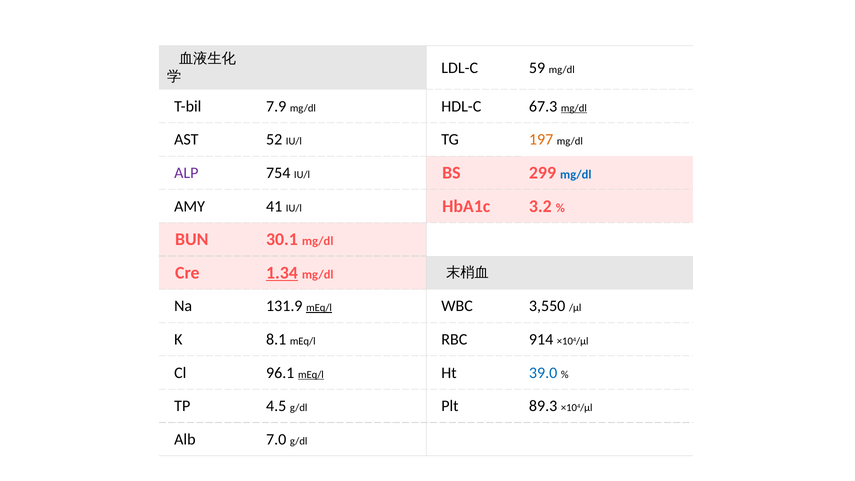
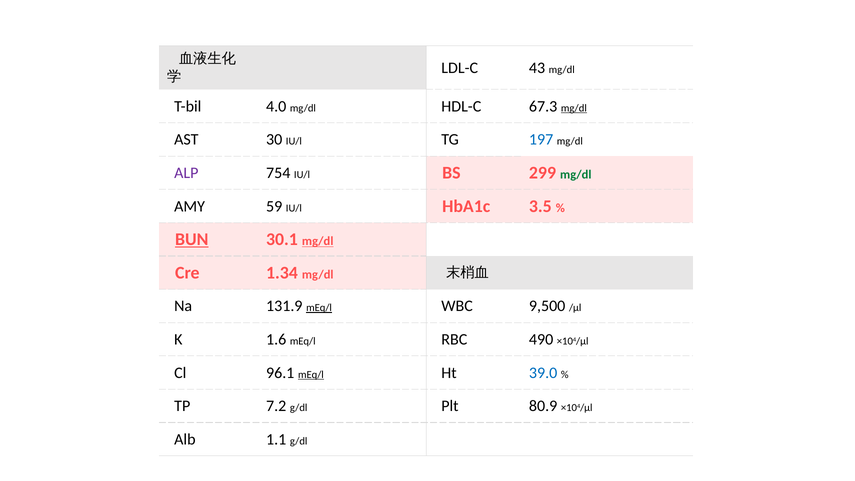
59: 59 -> 43
7.9: 7.9 -> 4.0
52: 52 -> 30
197 colour: orange -> blue
mg/dl at (576, 175) colour: blue -> green
41: 41 -> 59
3.2: 3.2 -> 3.5
BUN underline: none -> present
mg/dl at (318, 241) underline: none -> present
1.34 underline: present -> none
3,550: 3,550 -> 9,500
8.1: 8.1 -> 1.6
914: 914 -> 490
4.5: 4.5 -> 7.2
89.3: 89.3 -> 80.9
7.0: 7.0 -> 1.1
